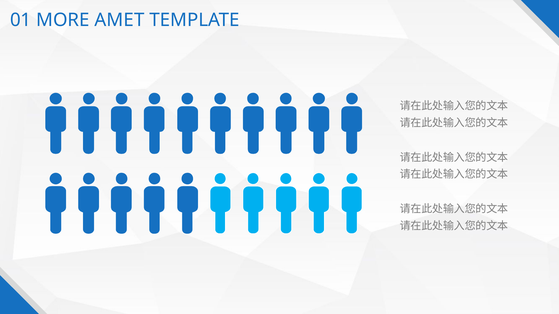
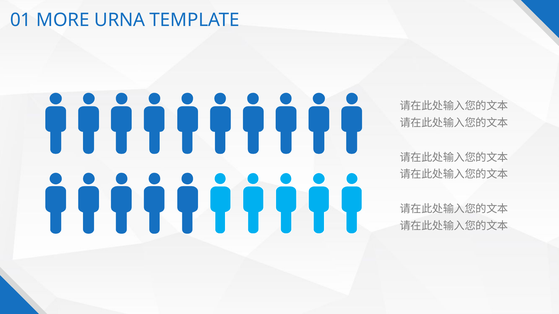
AMET: AMET -> URNA
